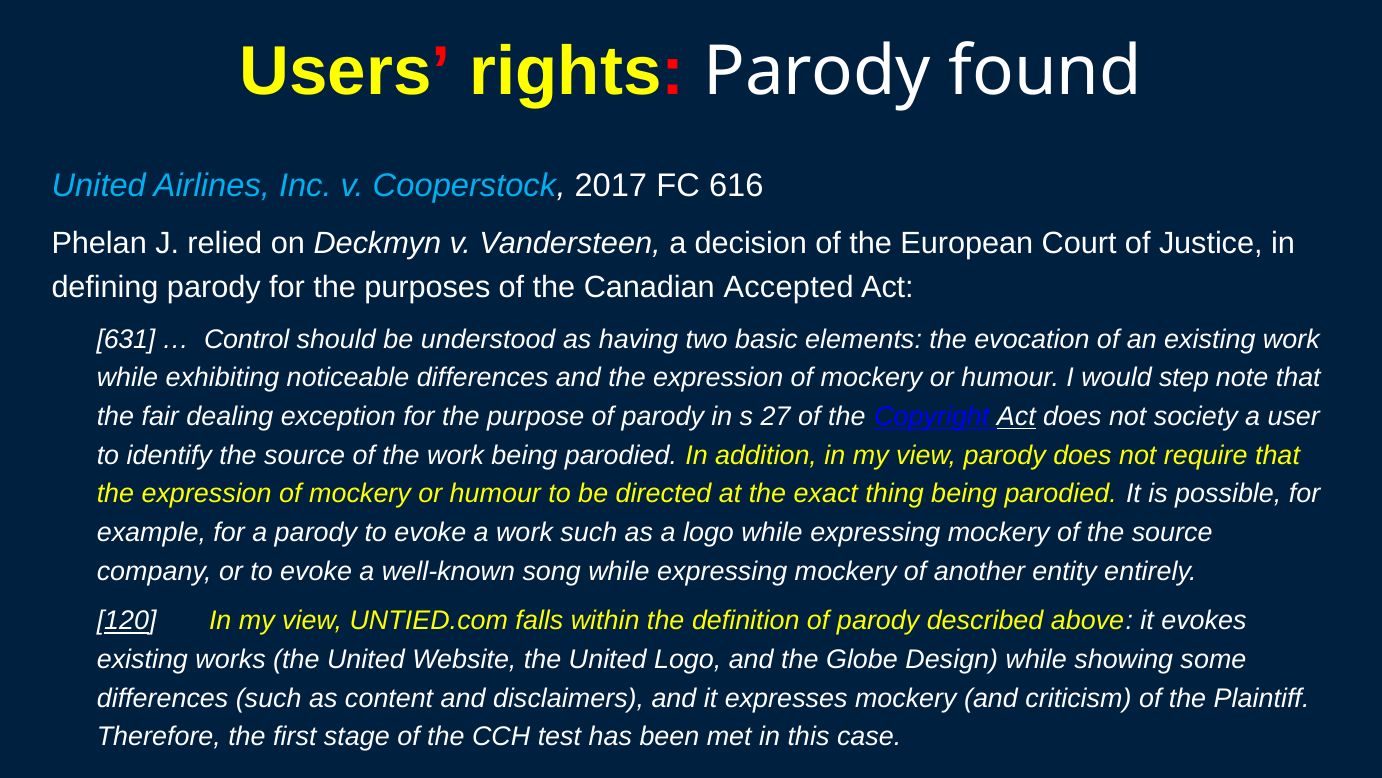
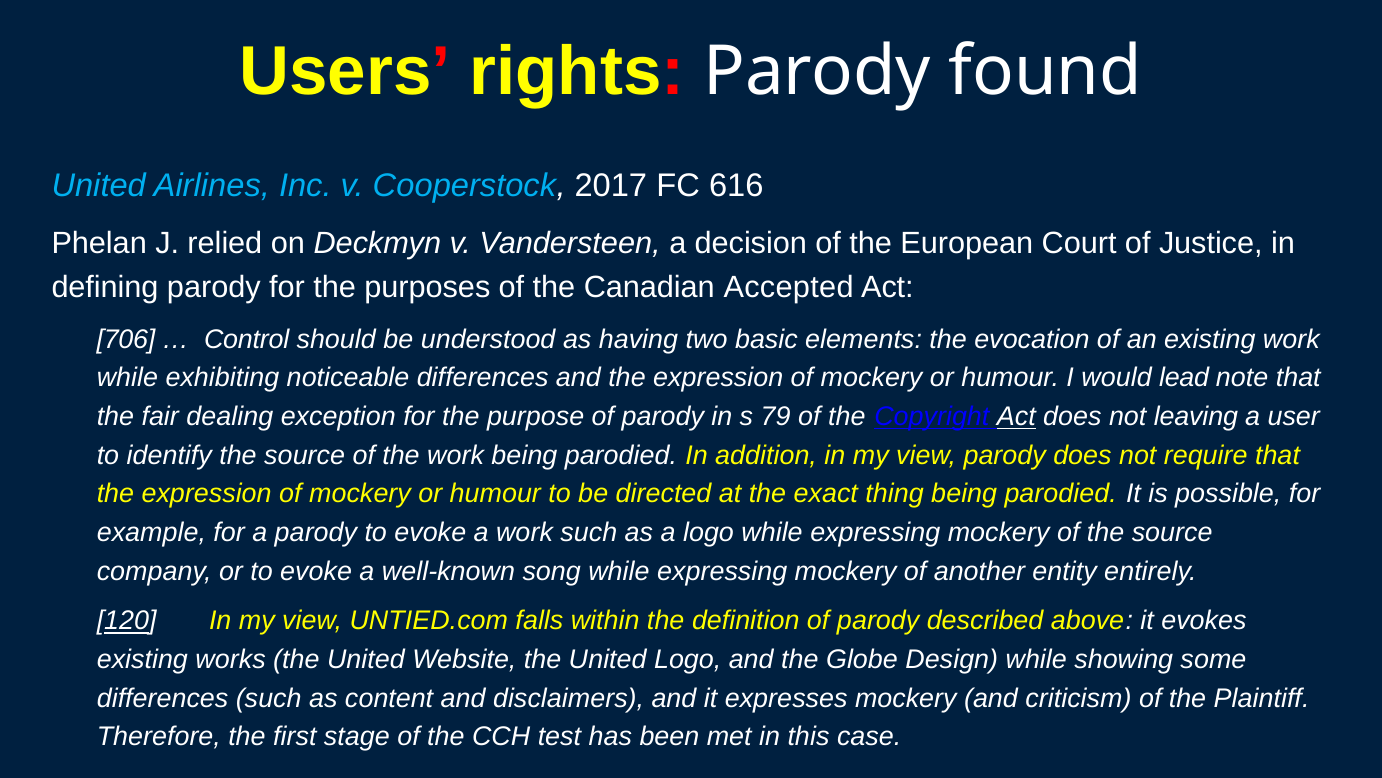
631: 631 -> 706
step: step -> lead
27: 27 -> 79
society: society -> leaving
